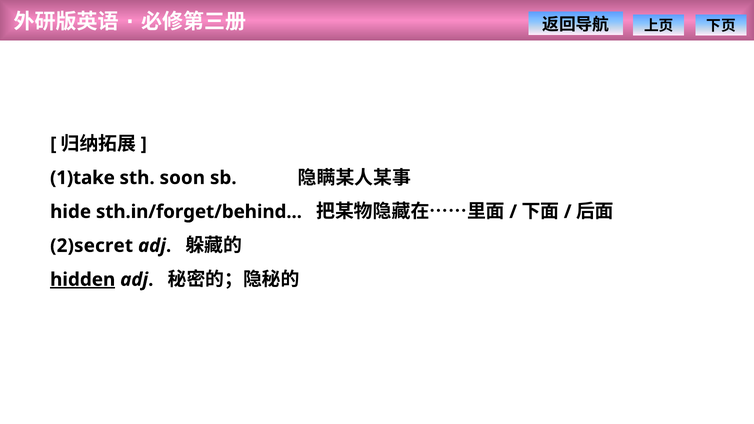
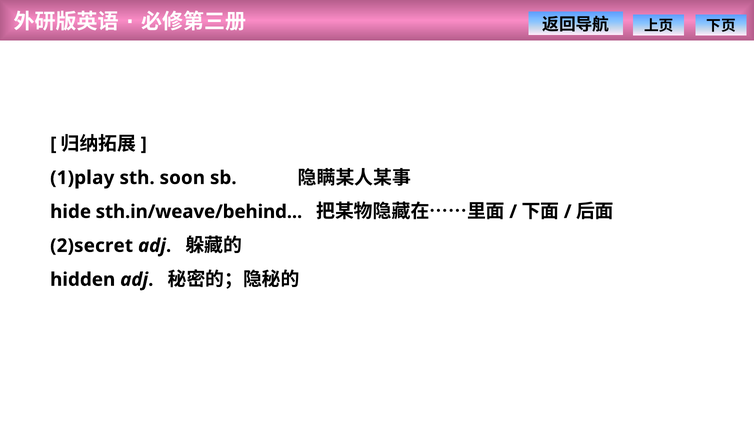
1)take: 1)take -> 1)play
sth.in/forget/behind: sth.in/forget/behind -> sth.in/weave/behind
hidden underline: present -> none
